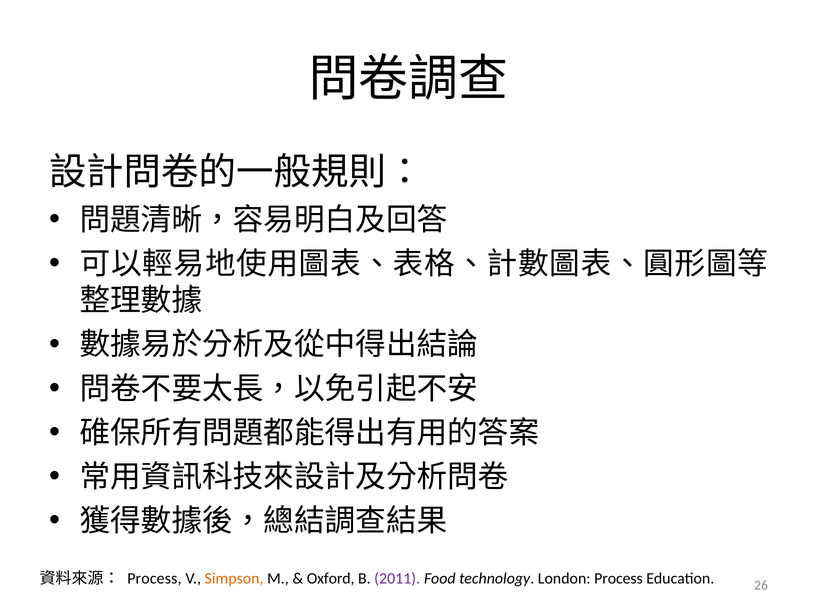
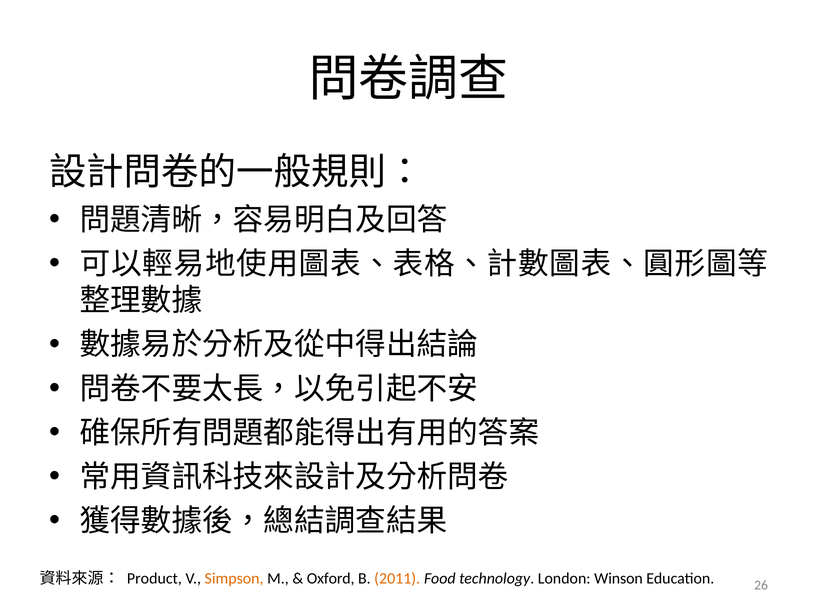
Process at (154, 578): Process -> Product
2011 colour: purple -> orange
London Process: Process -> Winson
